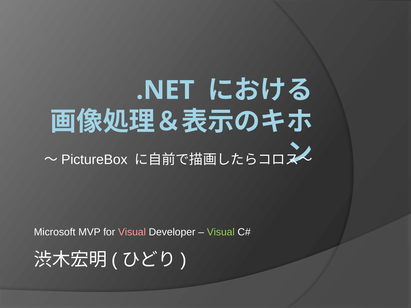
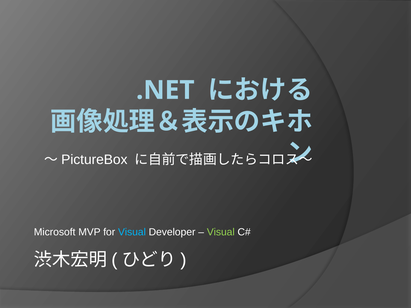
Visual at (132, 232) colour: pink -> light blue
